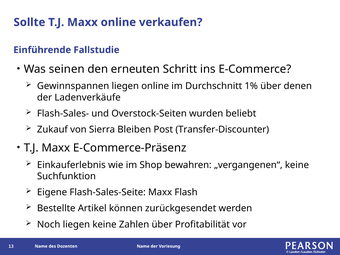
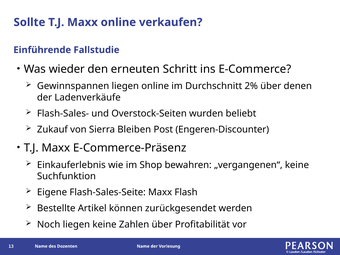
seinen: seinen -> wieder
1%: 1% -> 2%
Transfer-Discounter: Transfer-Discounter -> Engeren-Discounter
